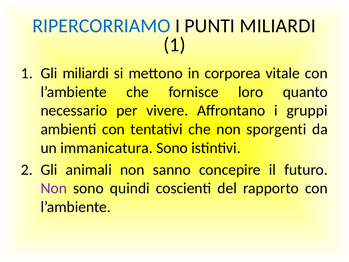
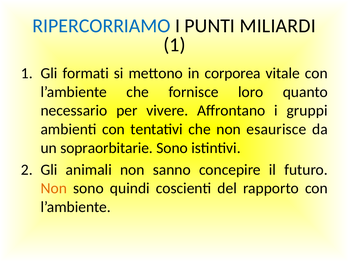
Gli miliardi: miliardi -> formati
sporgenti: sporgenti -> esaurisce
immanicatura: immanicatura -> sopraorbitarie
Non at (54, 188) colour: purple -> orange
